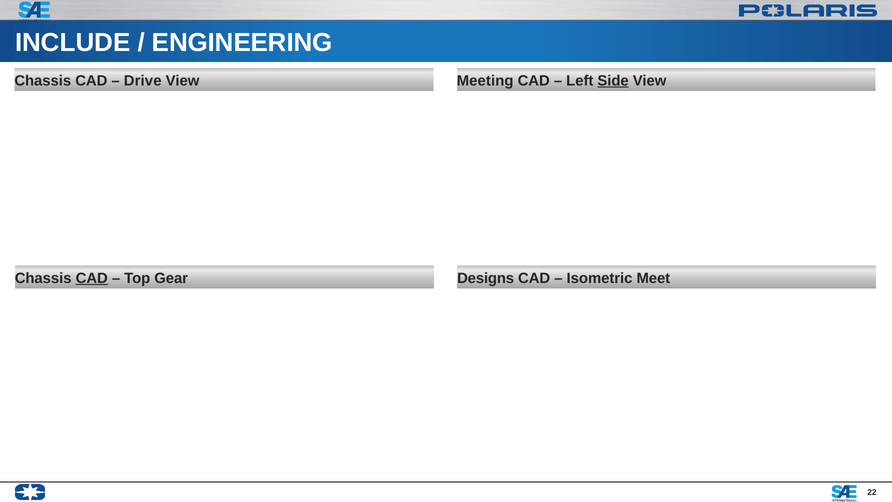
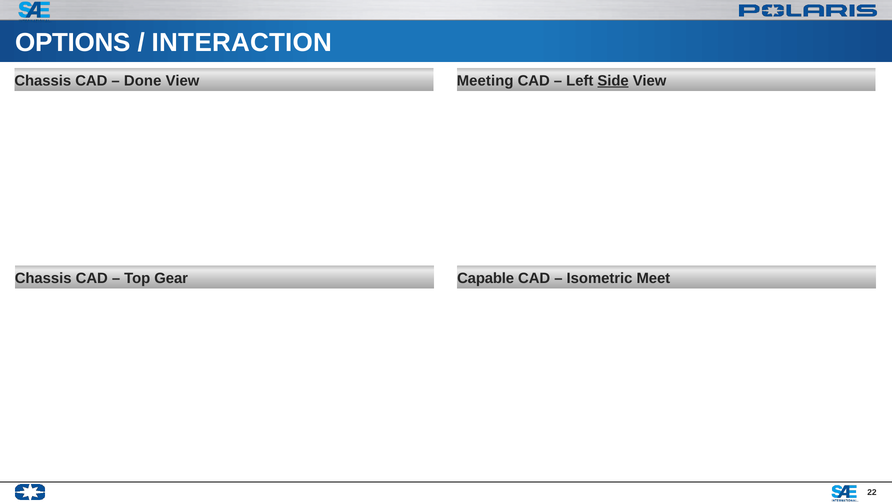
INCLUDE: INCLUDE -> OPTIONS
ENGINEERING: ENGINEERING -> INTERACTION
Drive: Drive -> Done
CAD at (92, 278) underline: present -> none
Designs: Designs -> Capable
